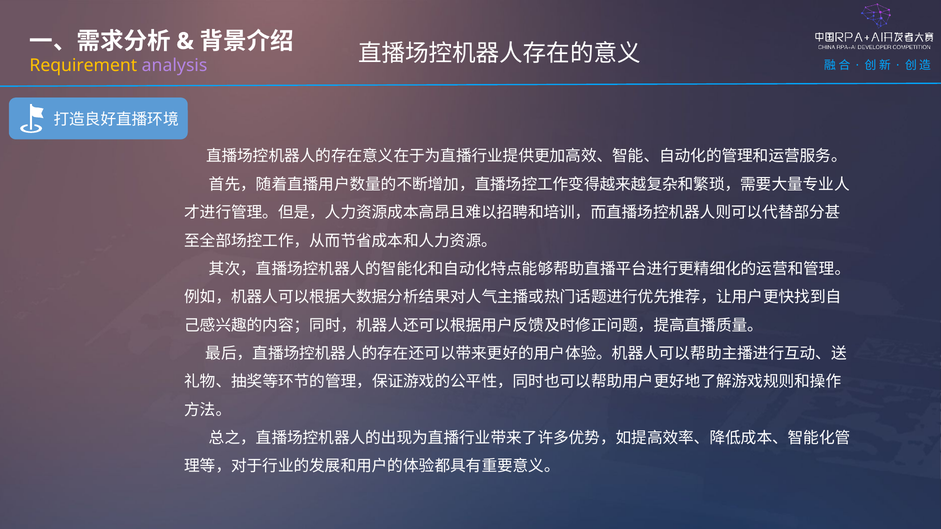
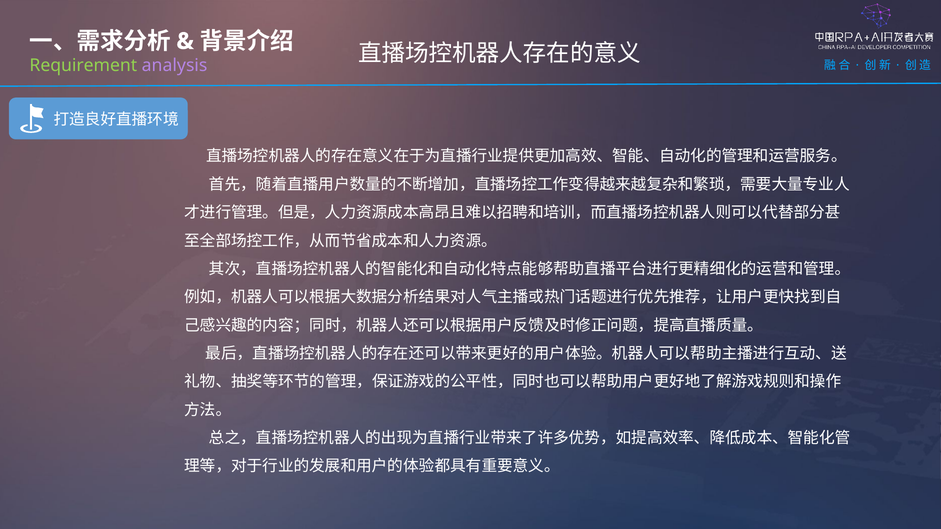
Requirement colour: yellow -> light green
